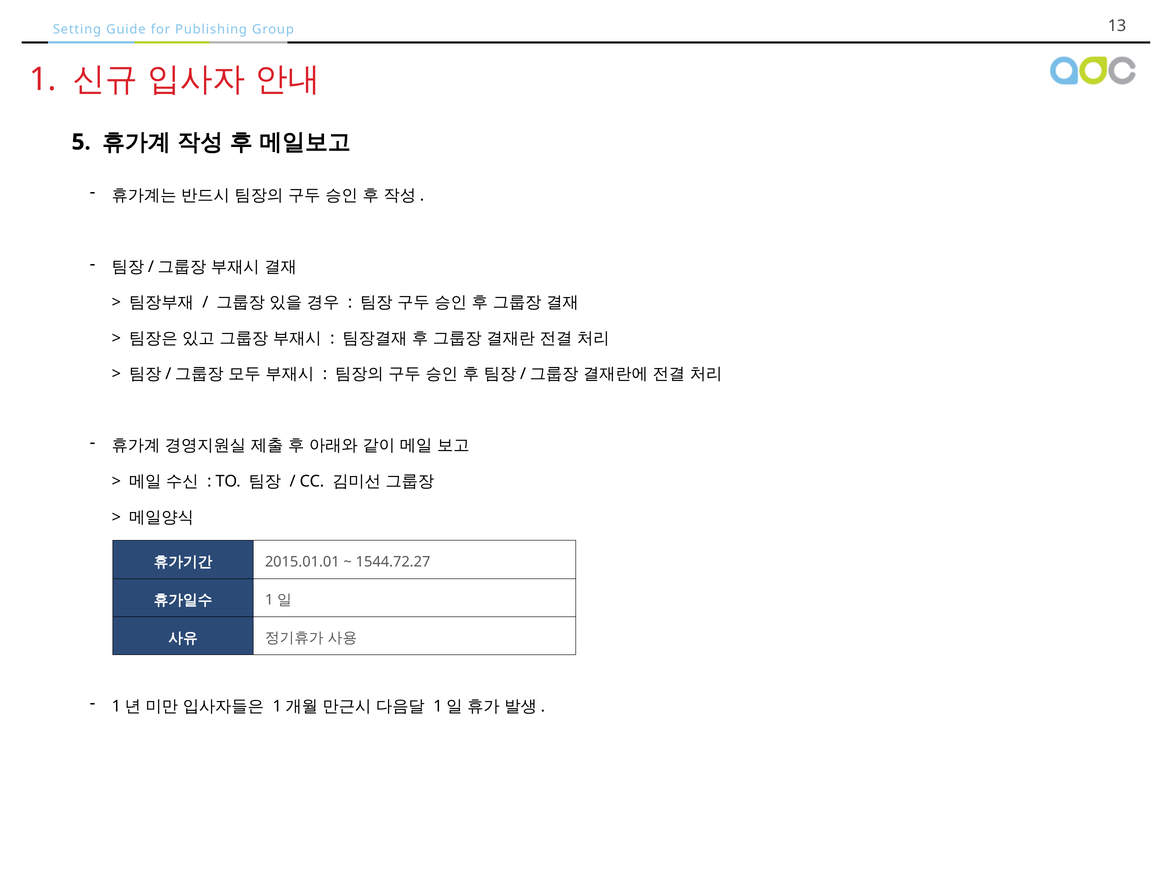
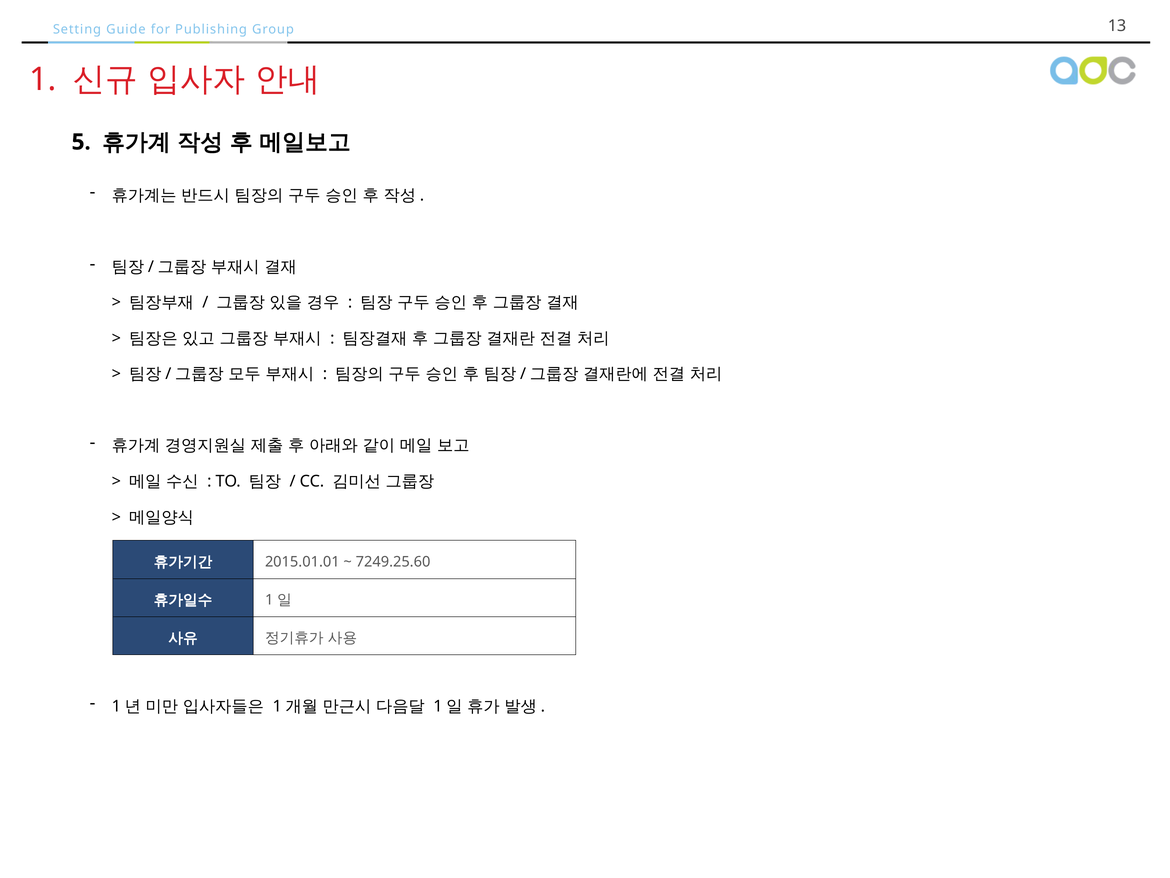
1544.72.27: 1544.72.27 -> 7249.25.60
